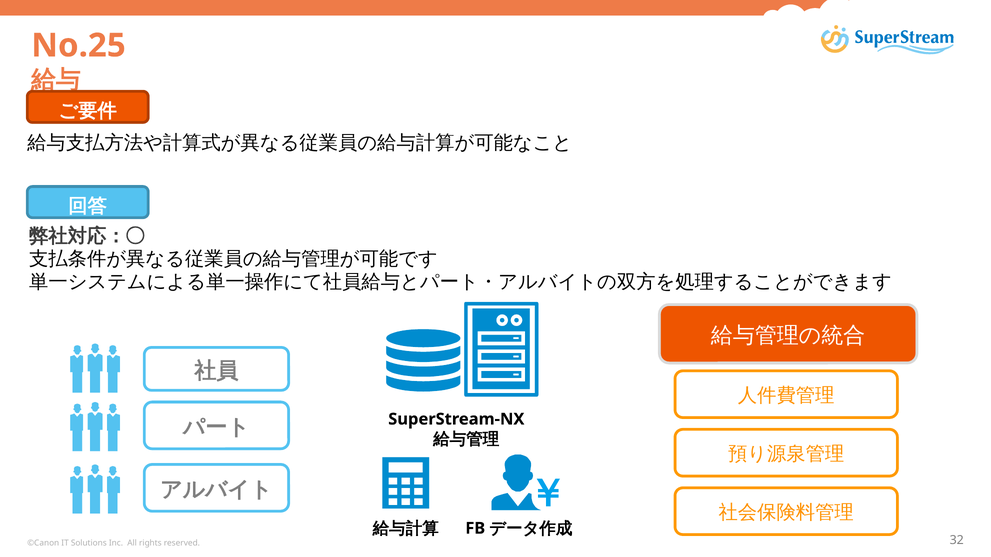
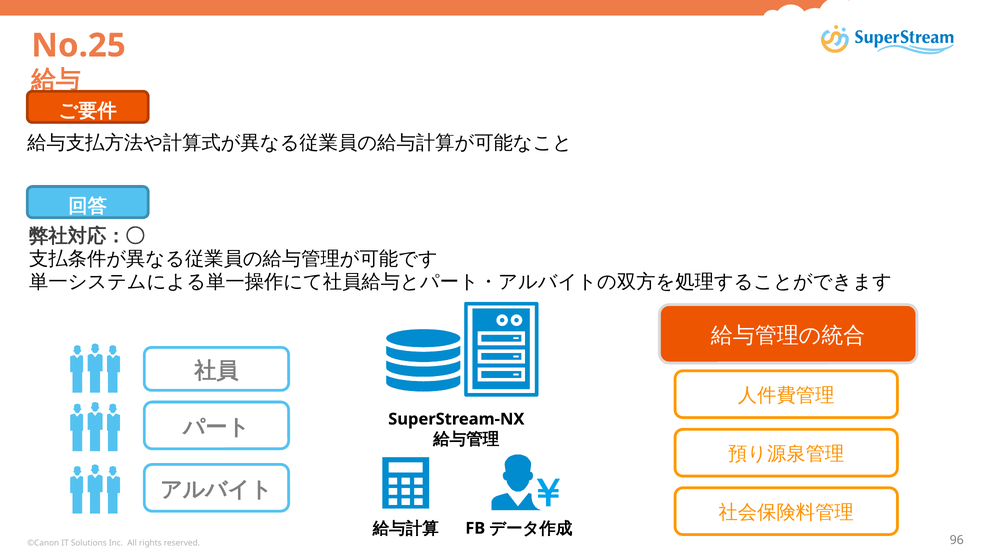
32: 32 -> 96
